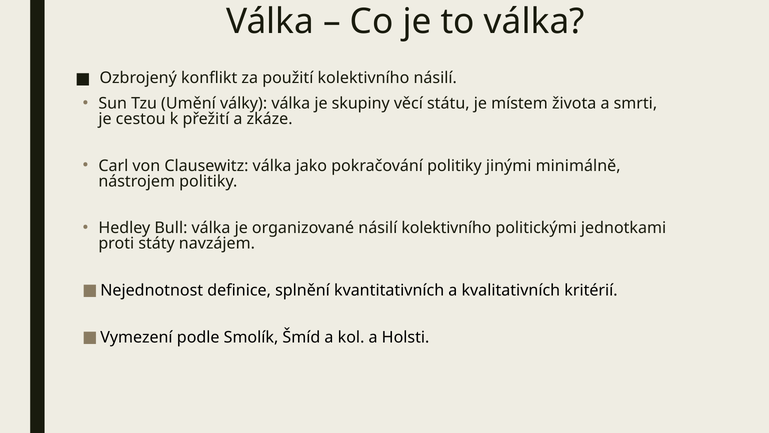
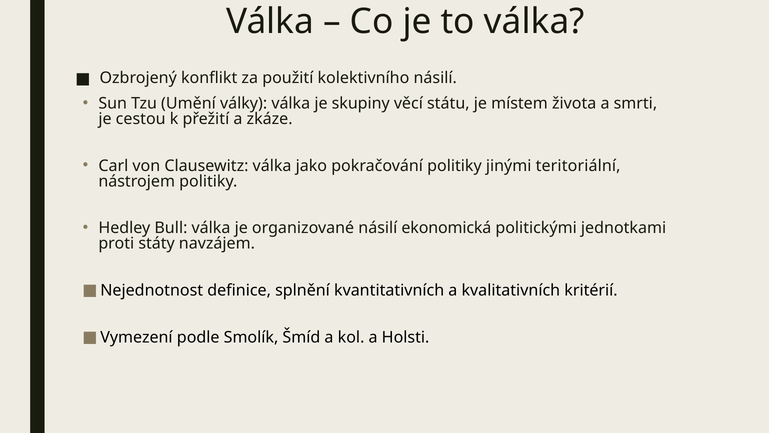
minimálně: minimálně -> teritoriální
násilí kolektivního: kolektivního -> ekonomická
